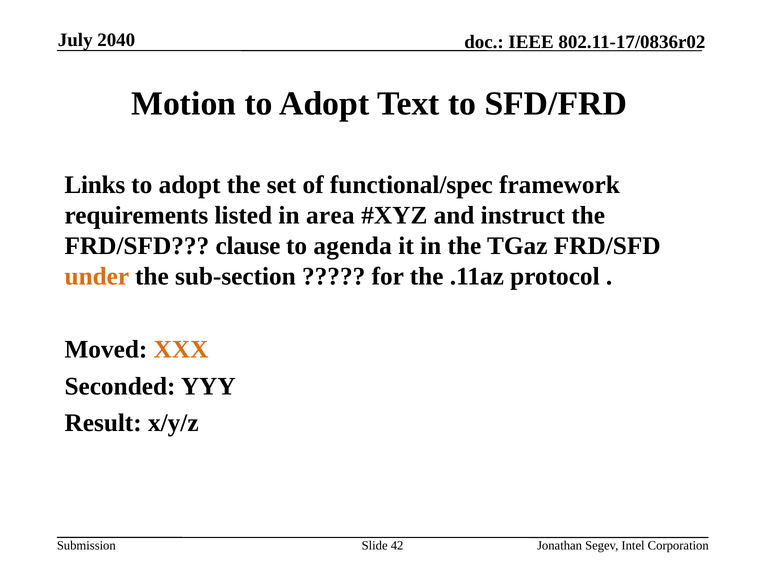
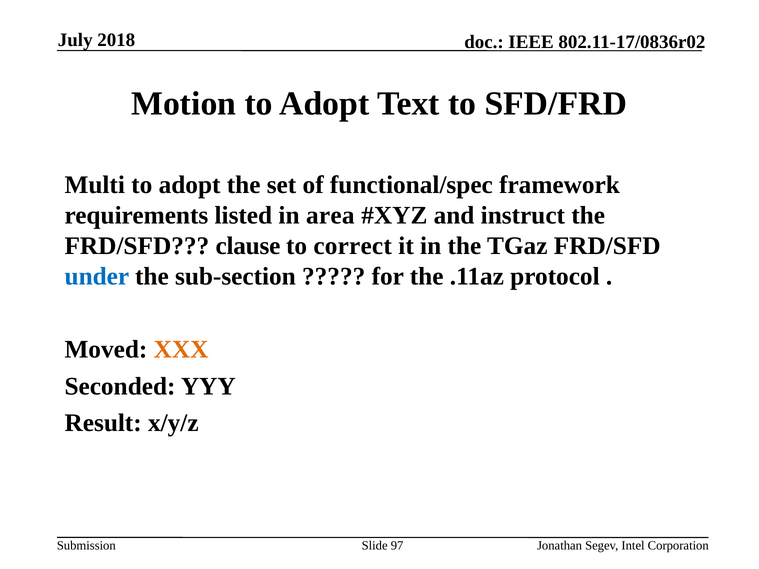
2040: 2040 -> 2018
Links: Links -> Multi
agenda: agenda -> correct
under colour: orange -> blue
42: 42 -> 97
